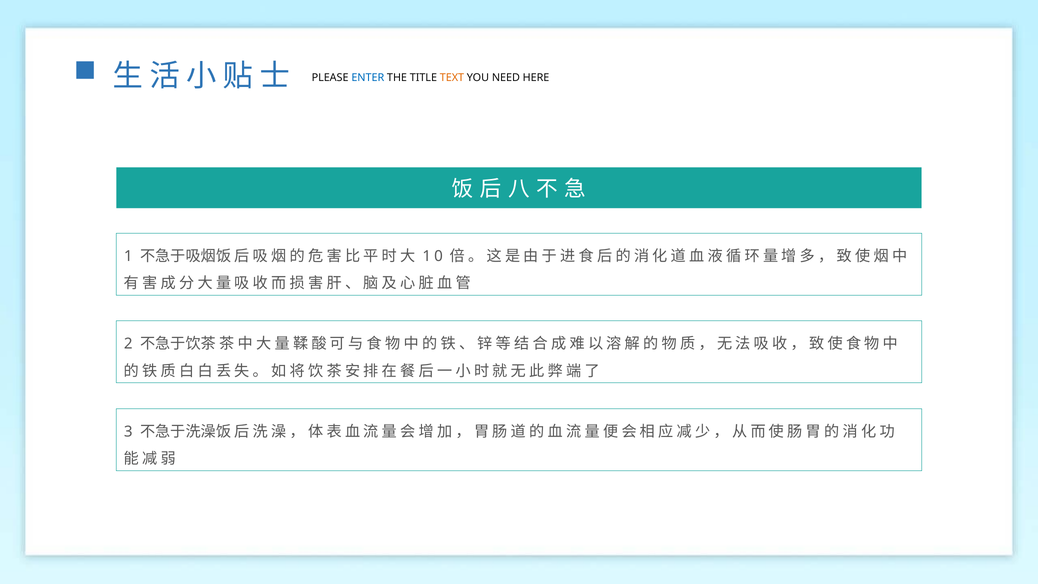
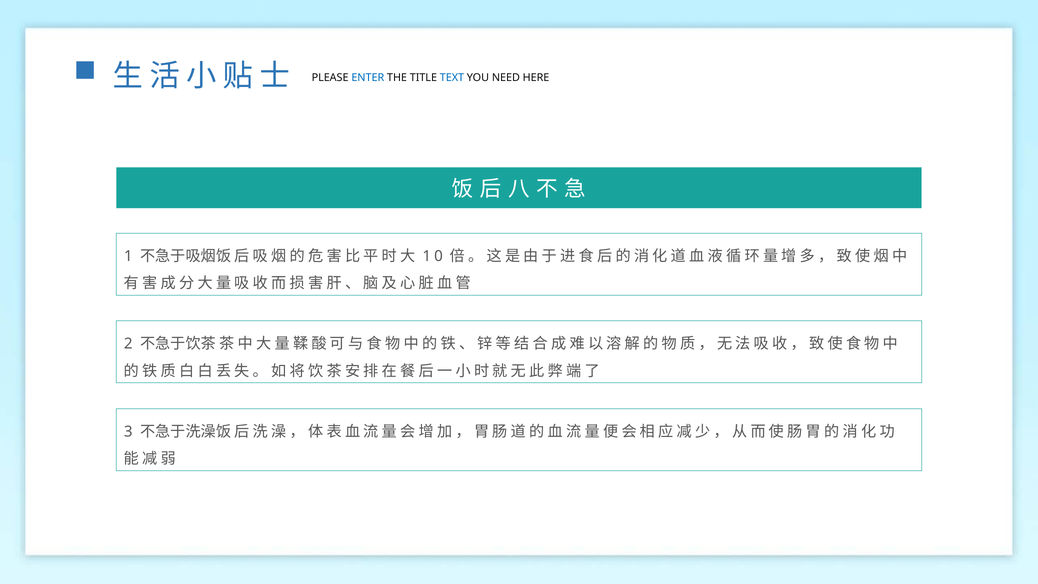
TEXT colour: orange -> blue
